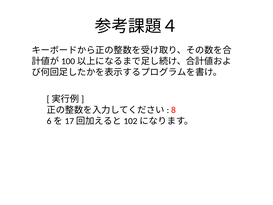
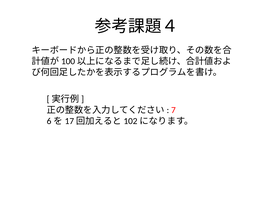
8: 8 -> 7
